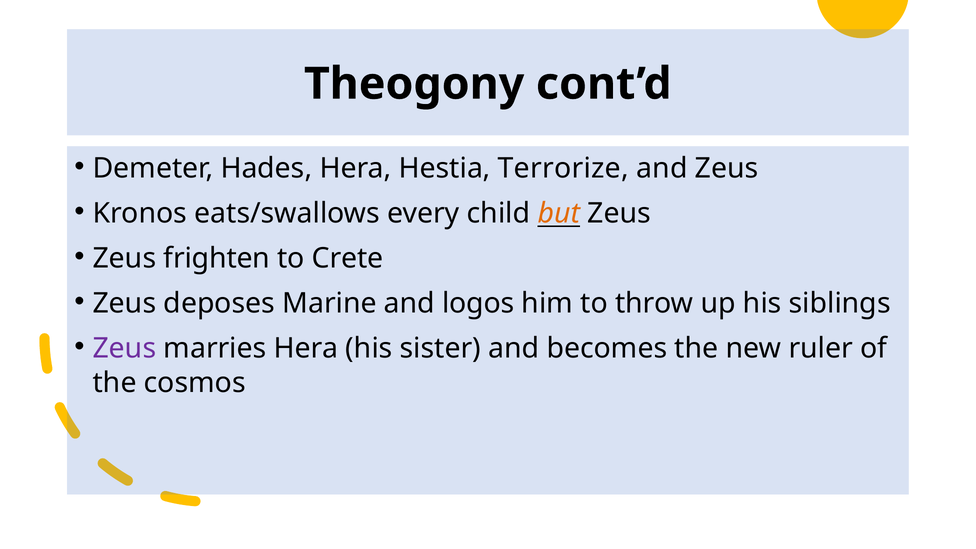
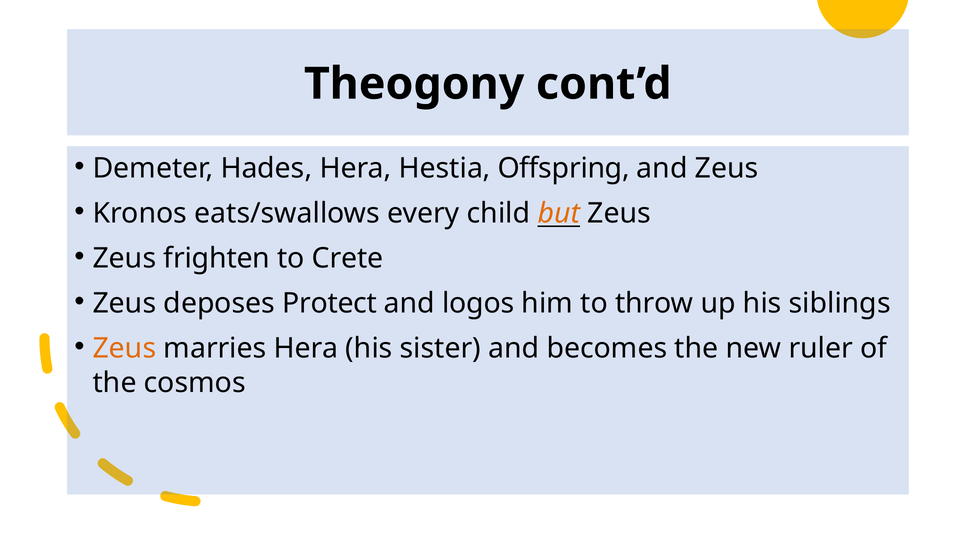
Terrorize: Terrorize -> Offspring
Marine: Marine -> Protect
Zeus at (124, 348) colour: purple -> orange
